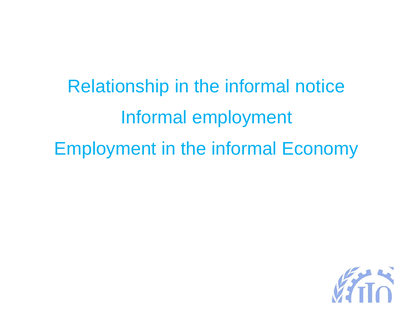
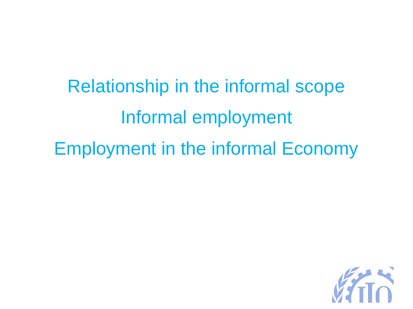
notice: notice -> scope
